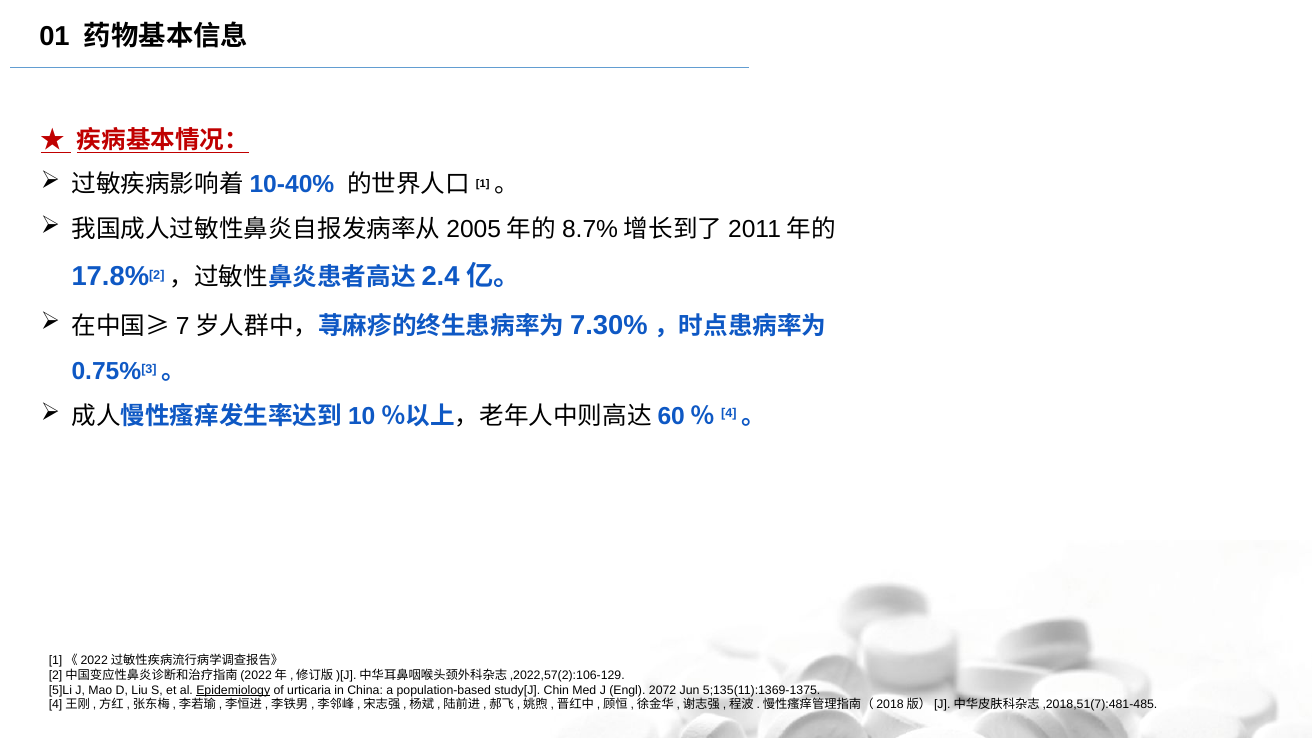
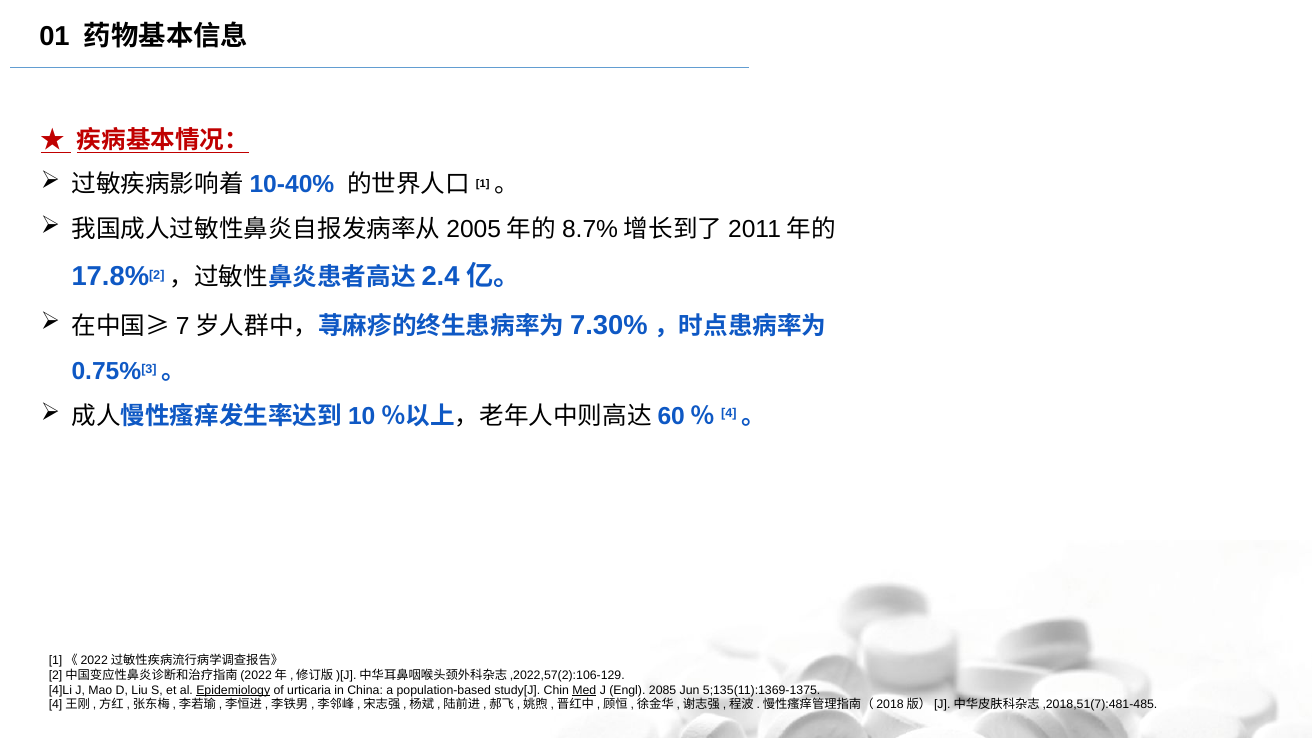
5]Li: 5]Li -> 4]Li
Med underline: none -> present
2072: 2072 -> 2085
